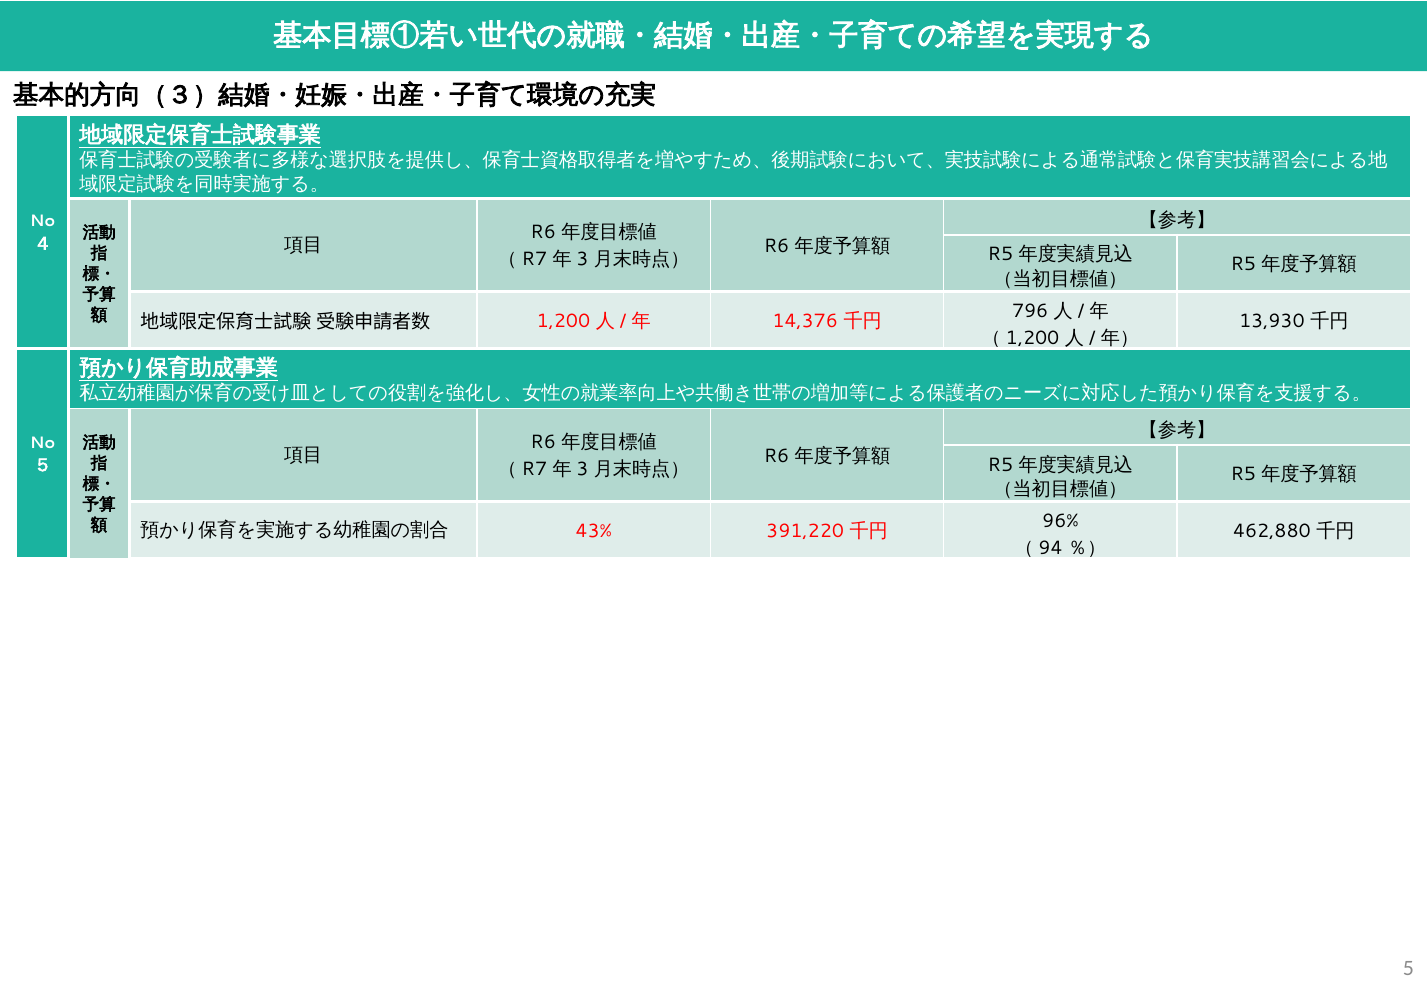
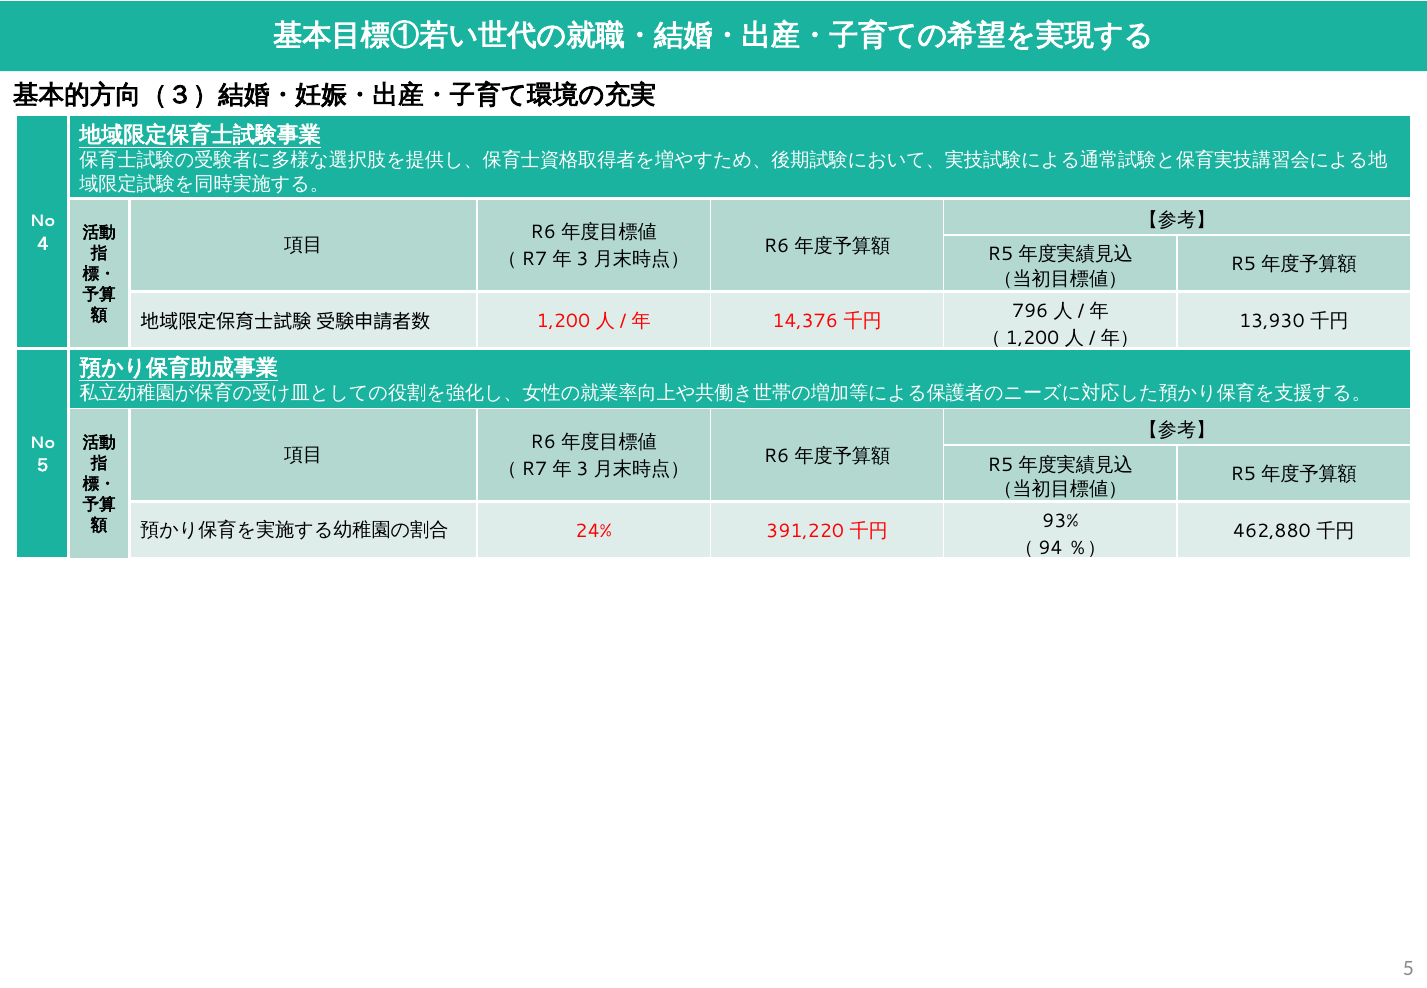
96%: 96% -> 93%
43%: 43% -> 24%
